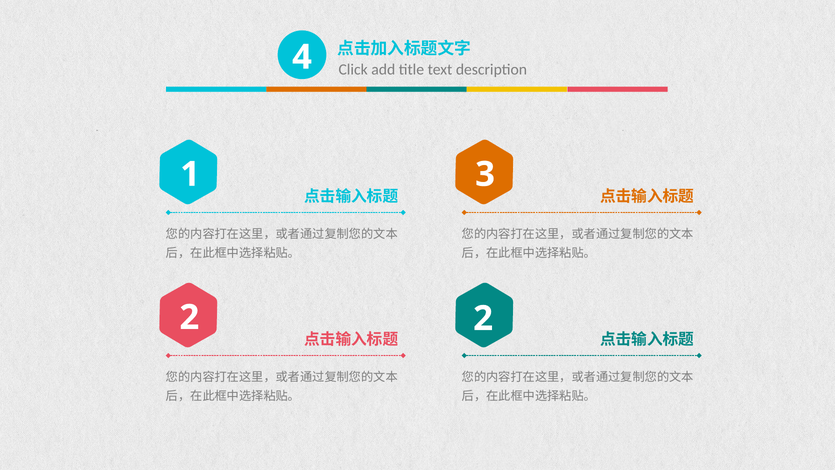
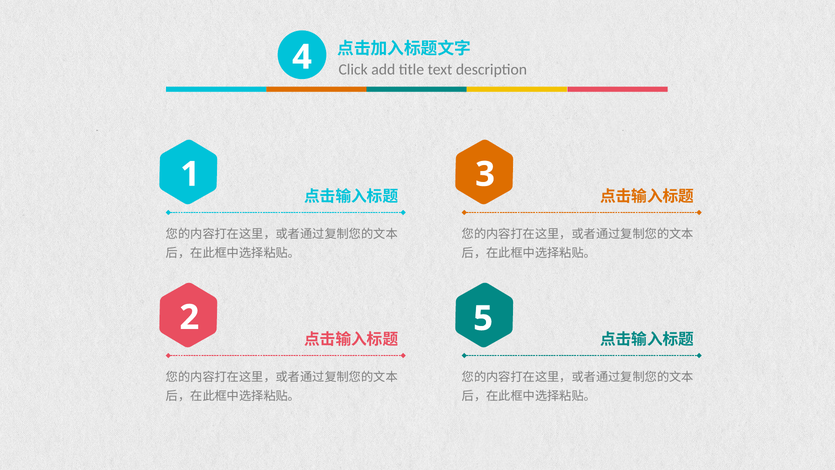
2 2: 2 -> 5
